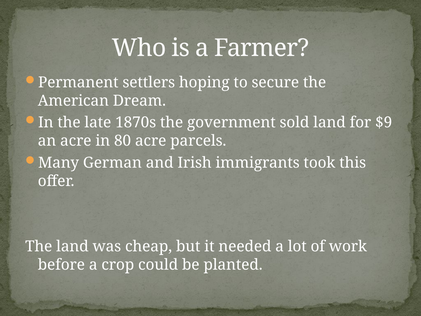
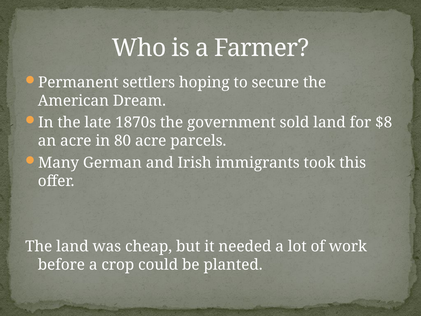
$9: $9 -> $8
